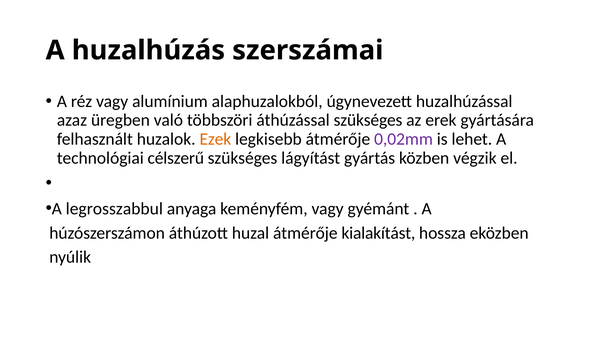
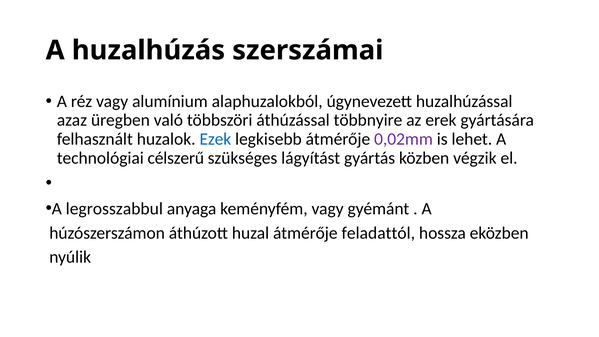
áthúzással szükséges: szükséges -> többnyire
Ezek colour: orange -> blue
kialakítást: kialakítást -> feladattól
